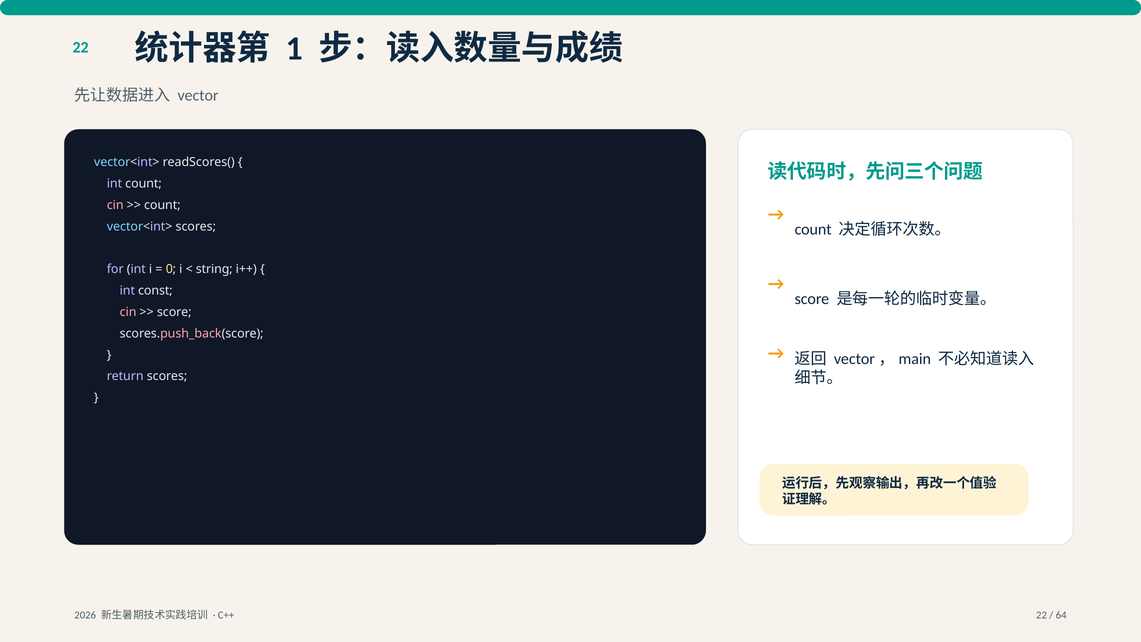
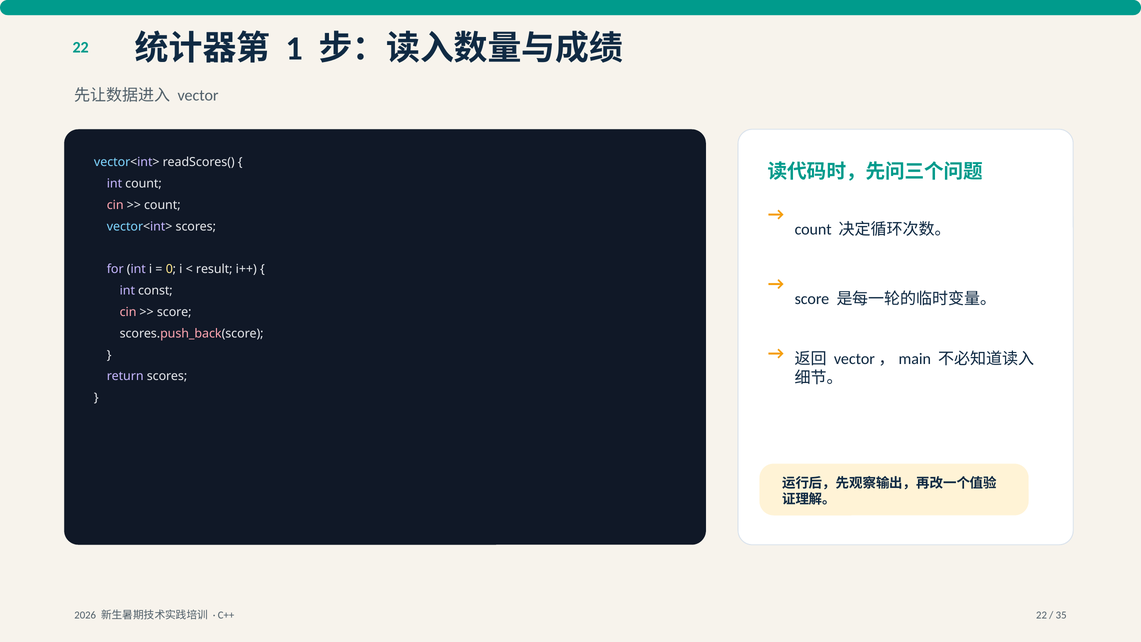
string: string -> result
64: 64 -> 35
